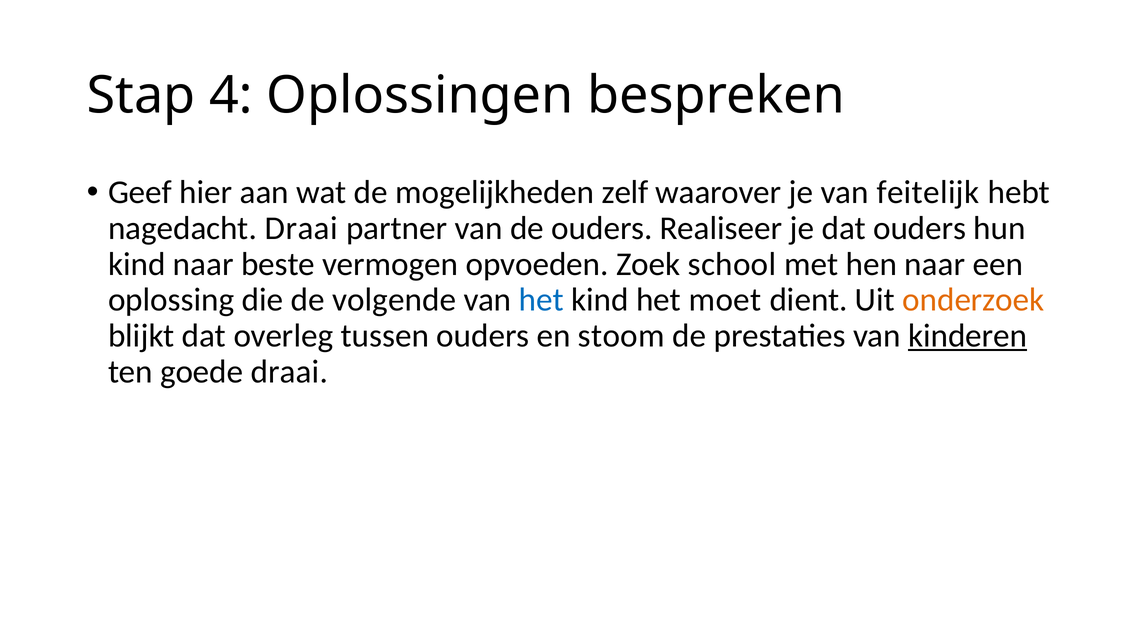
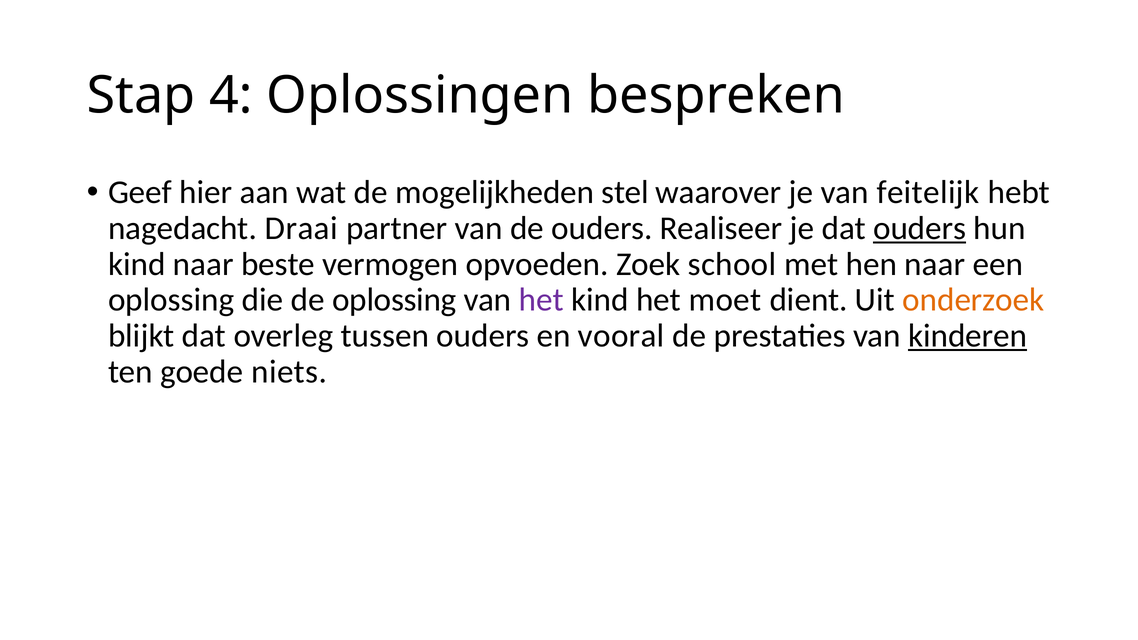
zelf: zelf -> stel
ouders at (920, 228) underline: none -> present
de volgende: volgende -> oplossing
het at (541, 300) colour: blue -> purple
stoom: stoom -> vooral
goede draai: draai -> niets
